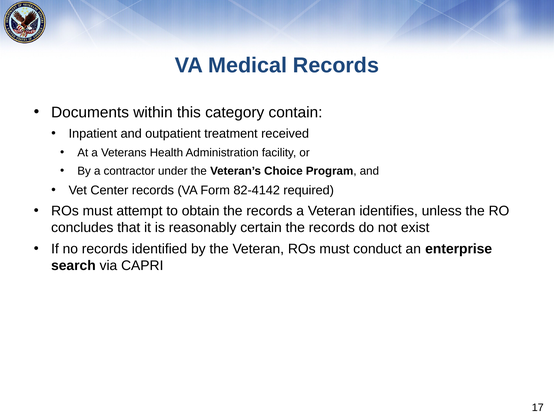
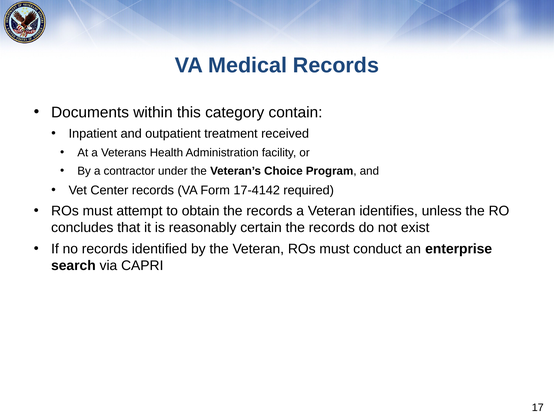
82-4142: 82-4142 -> 17-4142
